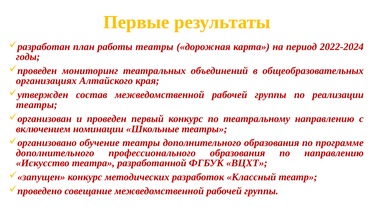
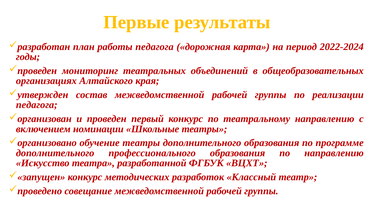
работы театры: театры -> педагога
театры at (37, 105): театры -> педагога
